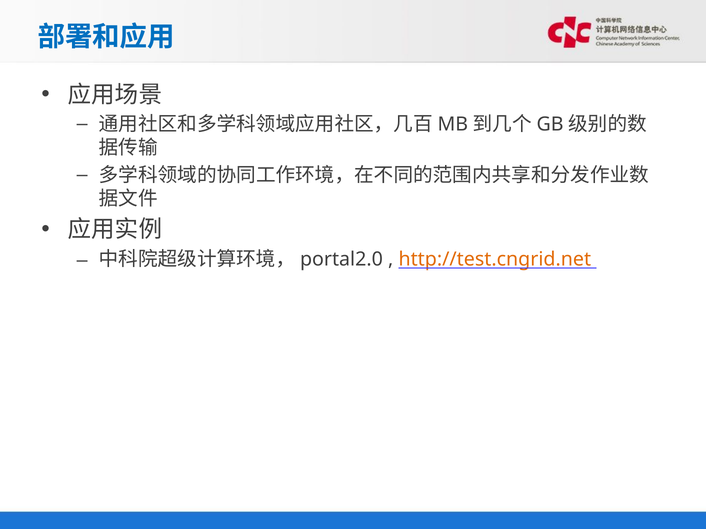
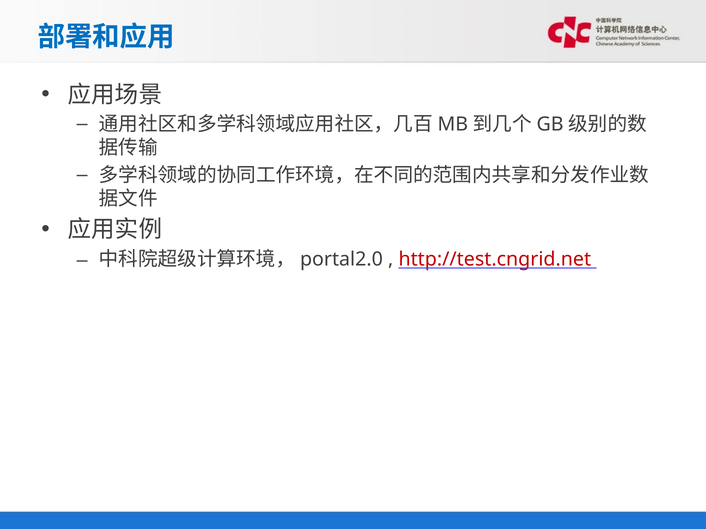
http://test.cngrid.net colour: orange -> red
